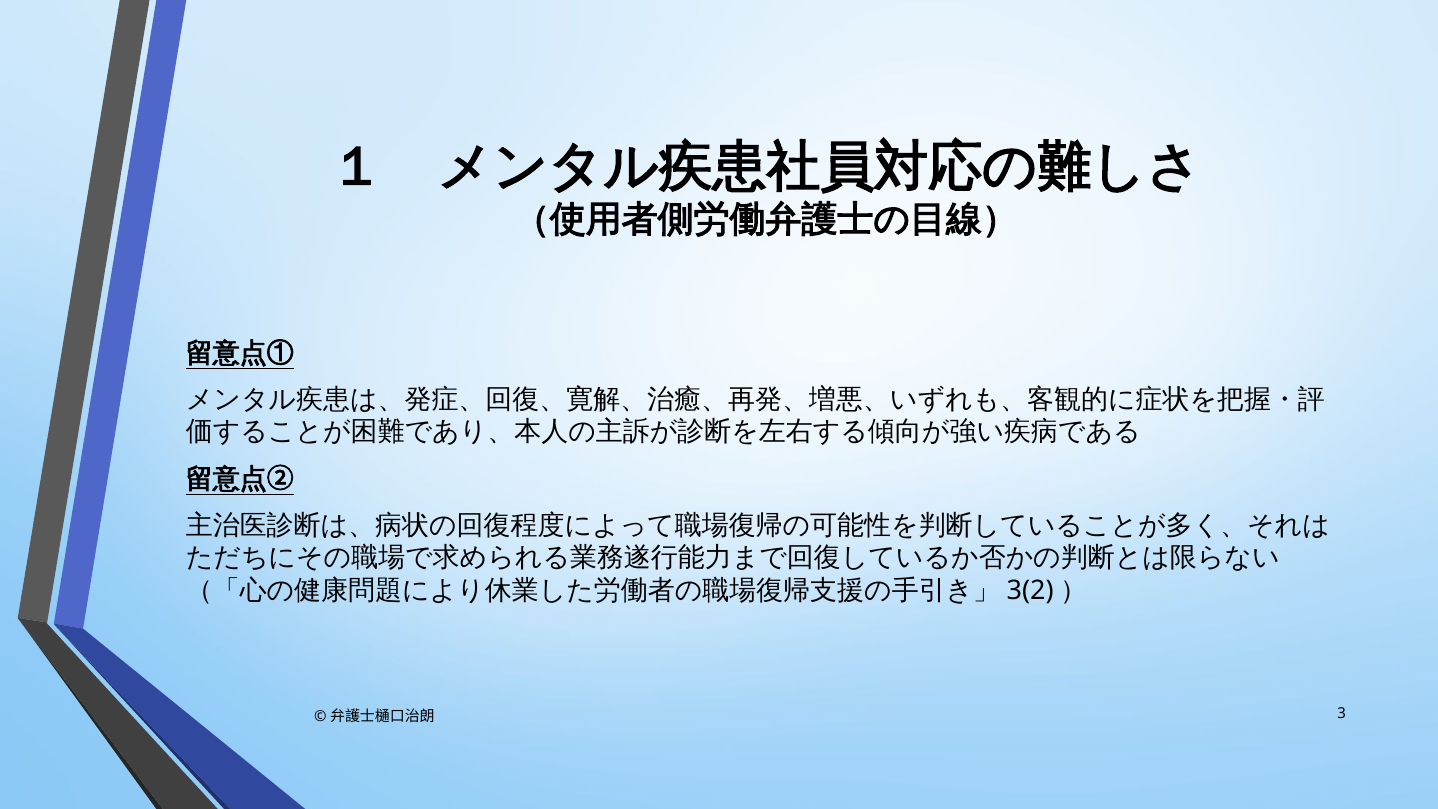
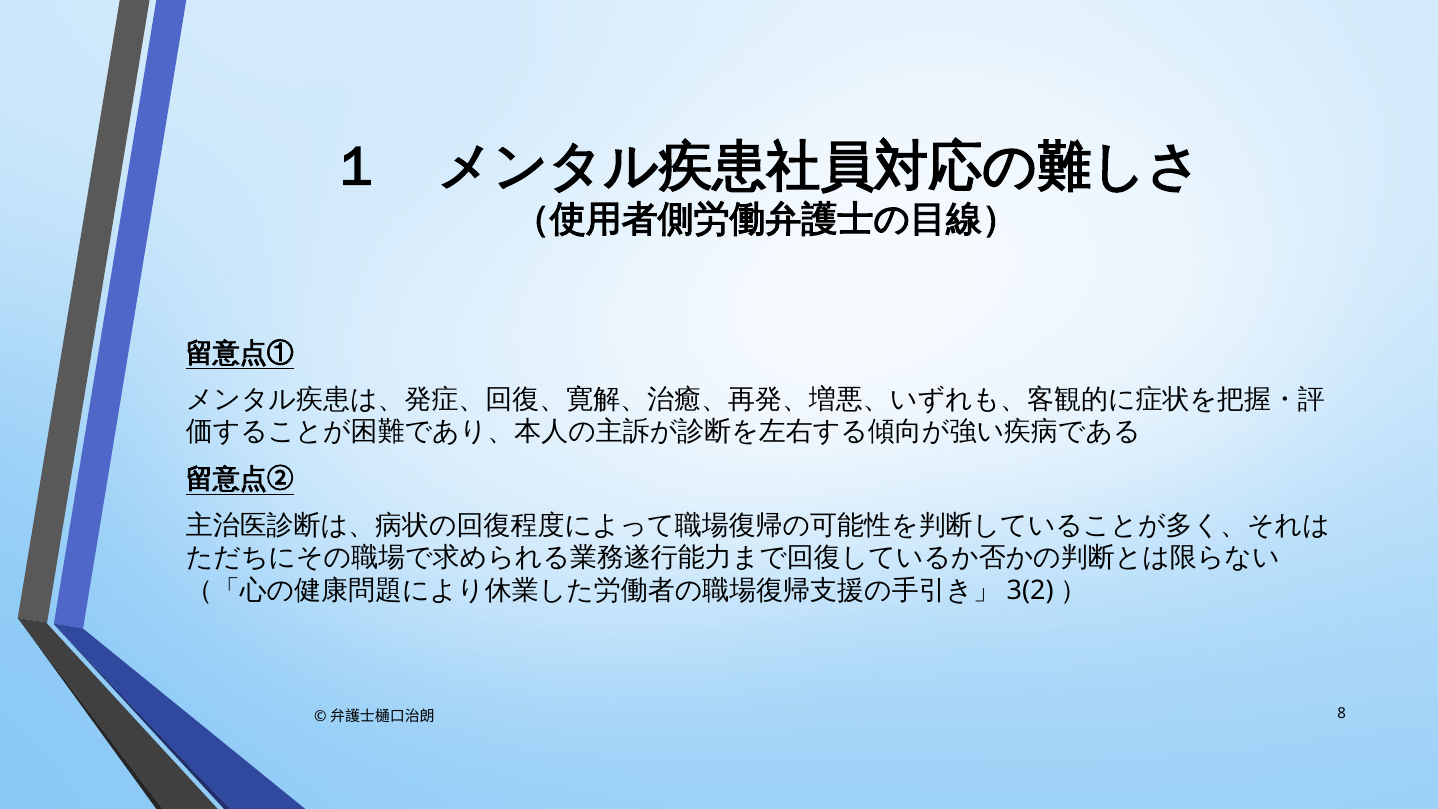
3: 3 -> 8
